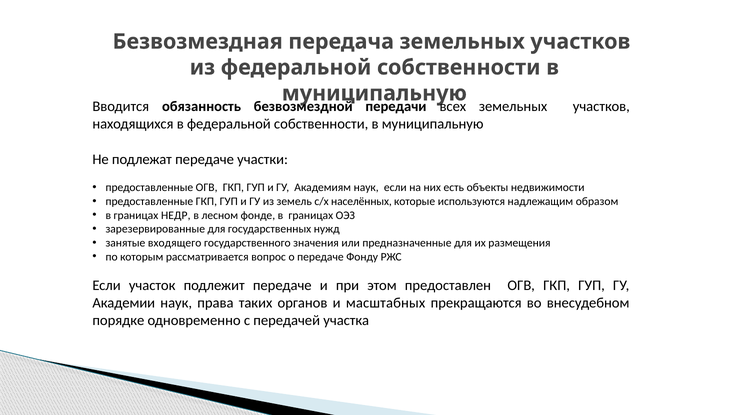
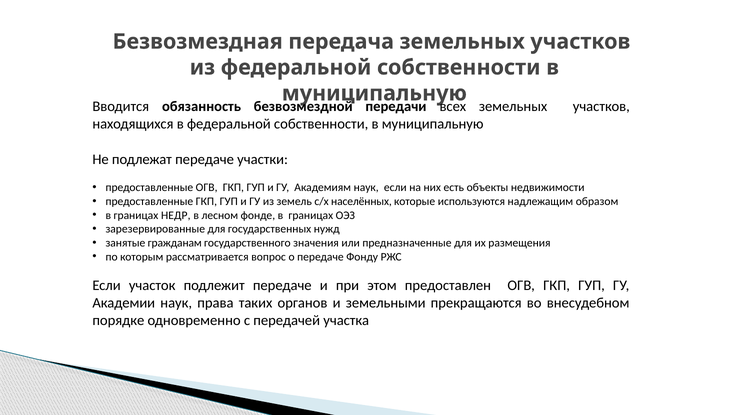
входящего: входящего -> гражданам
масштабных: масштабных -> земельными
